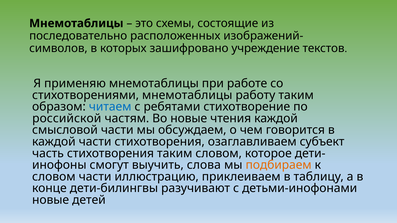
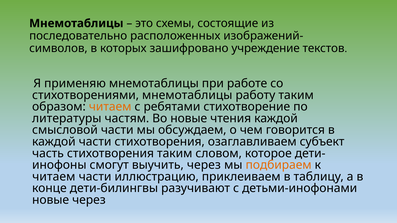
читаем at (110, 107) colour: blue -> orange
российской: российской -> литературы
выучить слова: слова -> через
словом at (54, 177): словом -> читаем
новые детей: детей -> через
